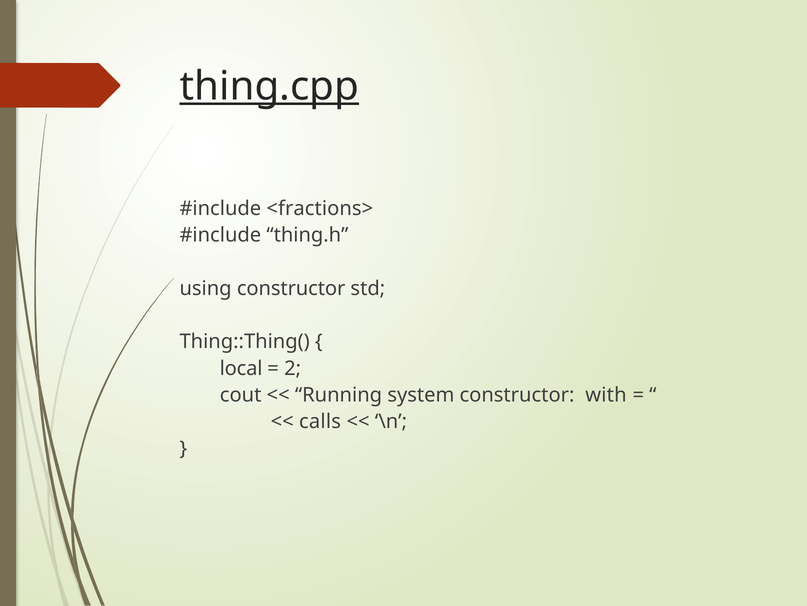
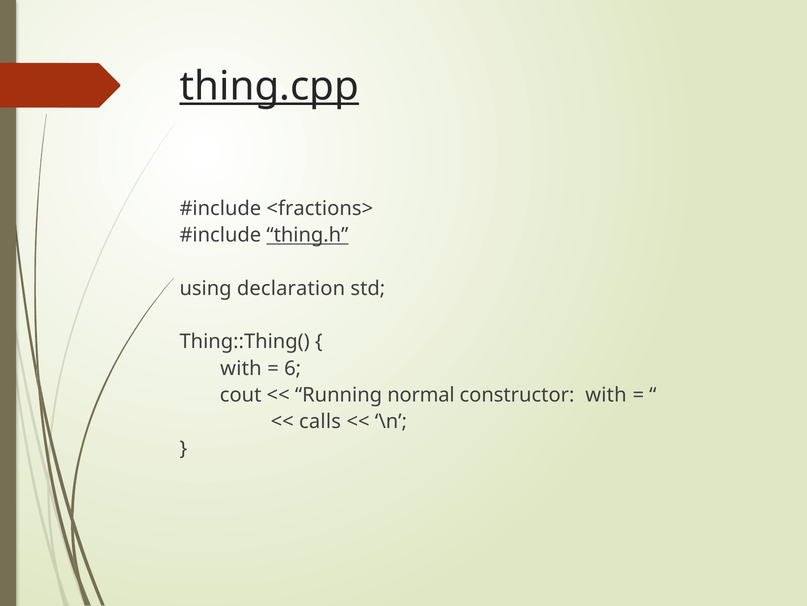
thing.h underline: none -> present
using constructor: constructor -> declaration
local at (241, 368): local -> with
2: 2 -> 6
system: system -> normal
